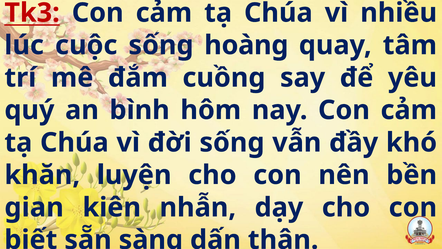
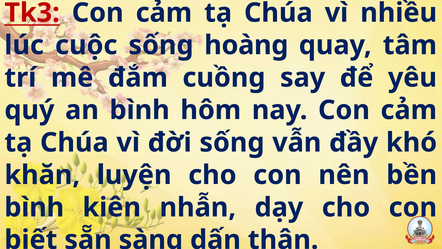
gian at (34, 207): gian -> bình
